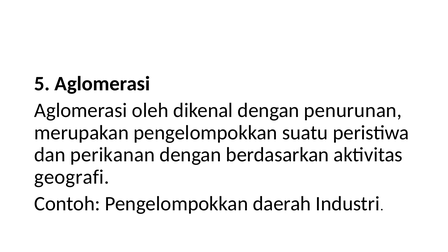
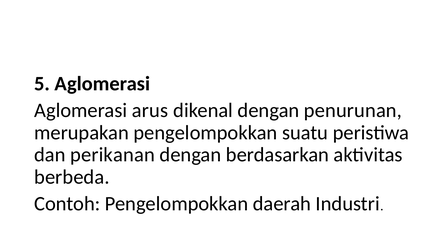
oleh: oleh -> arus
geografi: geografi -> berbeda
